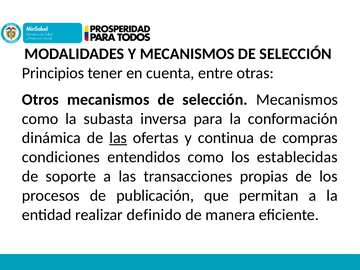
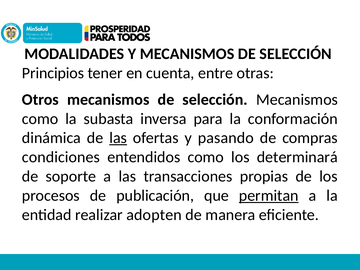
continua: continua -> pasando
establecidas: establecidas -> determinará
permitan underline: none -> present
definido: definido -> adopten
